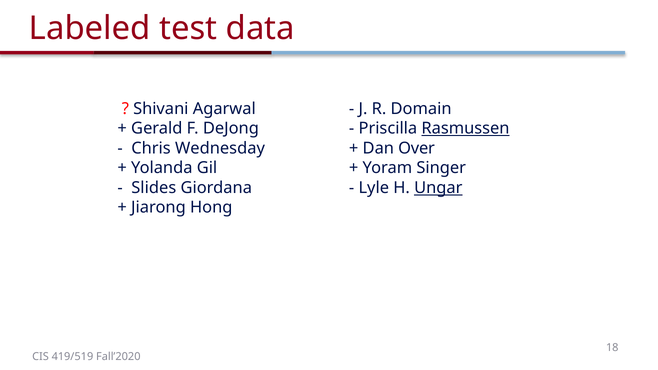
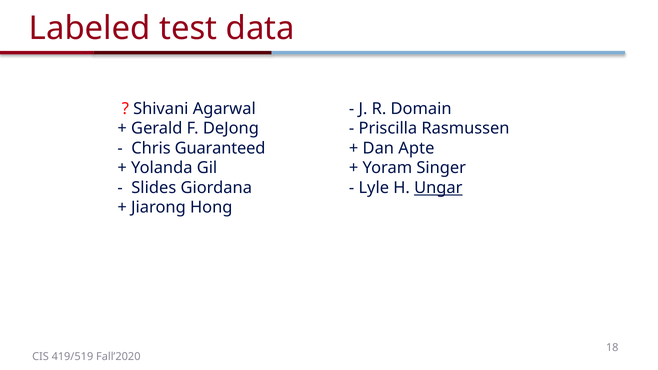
Rasmussen underline: present -> none
Wednesday: Wednesday -> Guaranteed
Over: Over -> Apte
